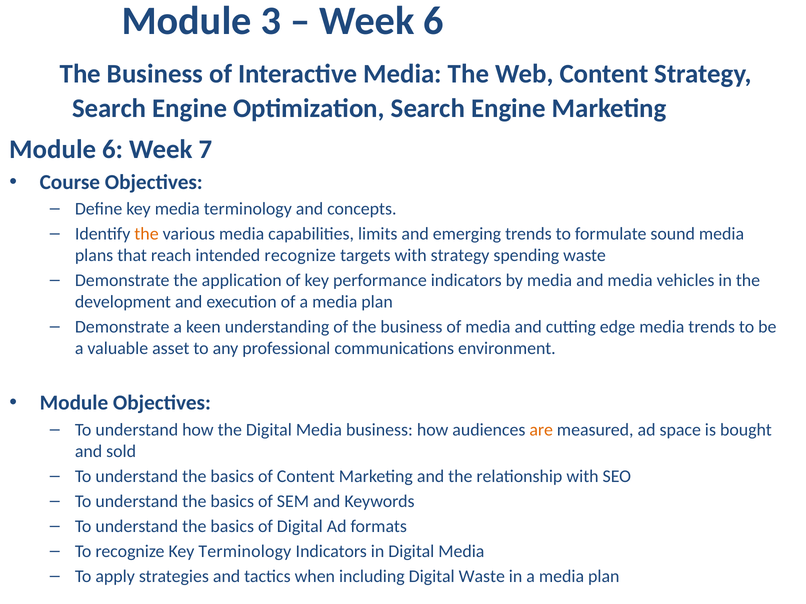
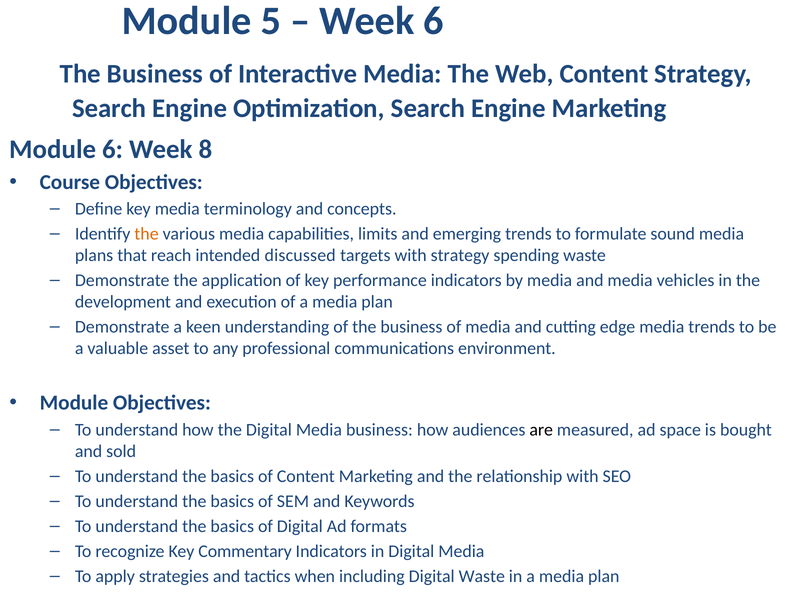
3: 3 -> 5
7: 7 -> 8
intended recognize: recognize -> discussed
are colour: orange -> black
Key Terminology: Terminology -> Commentary
